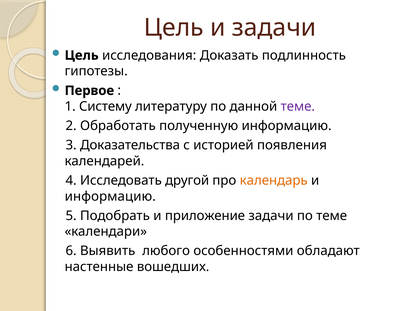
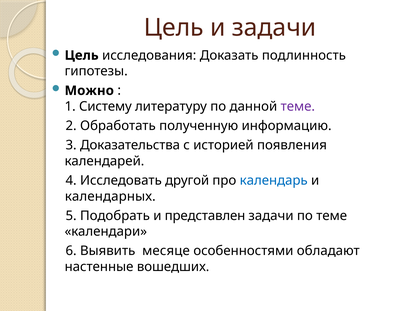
Первое: Первое -> Можно
календарь colour: orange -> blue
информацию at (110, 196): информацию -> календарных
приложение: приложение -> представлен
любого: любого -> месяце
